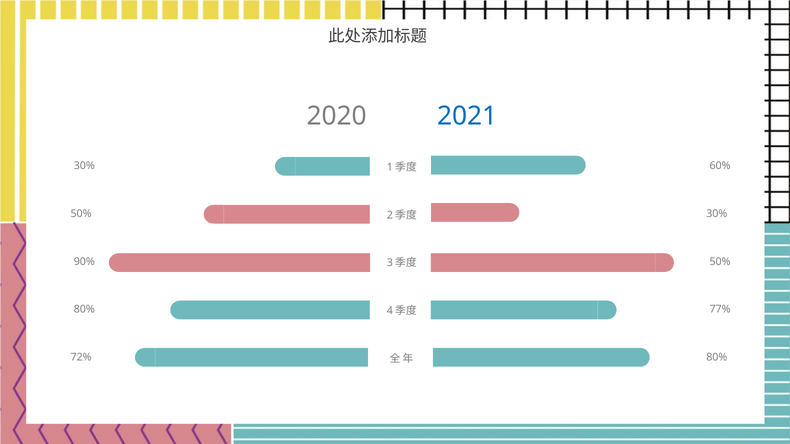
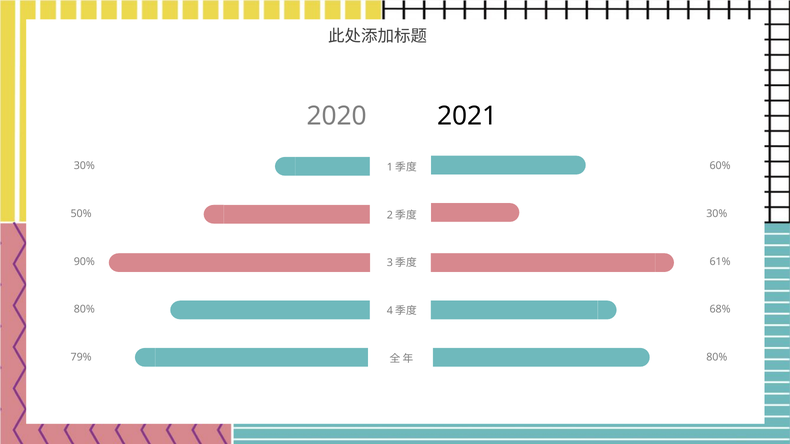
2021 colour: blue -> black
50% at (720, 262): 50% -> 61%
77%: 77% -> 68%
72%: 72% -> 79%
